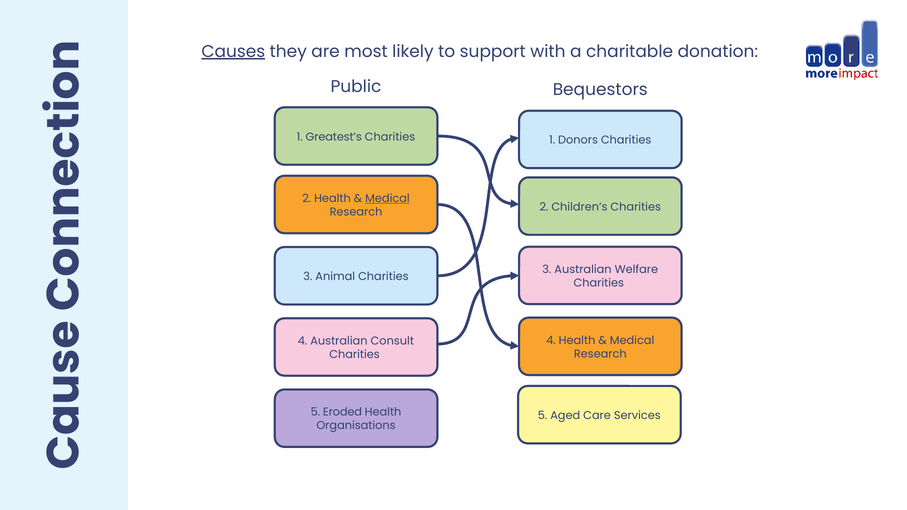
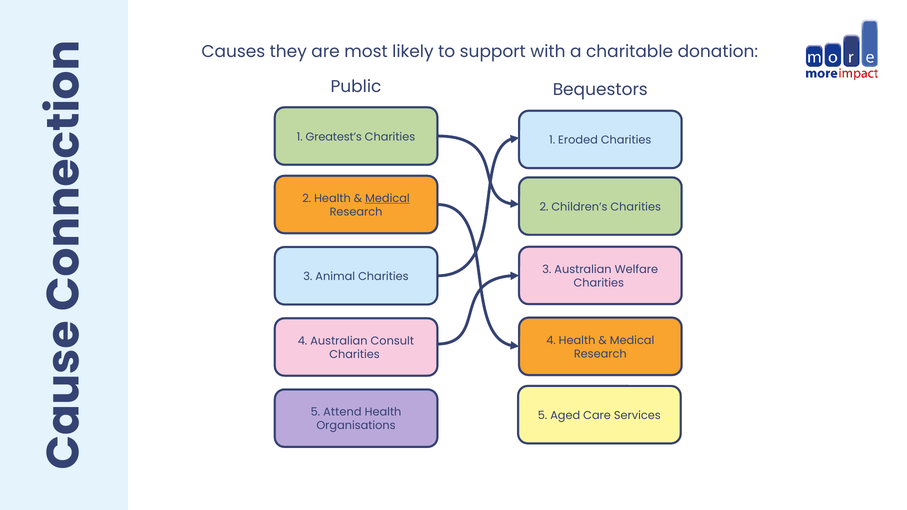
Causes underline: present -> none
Donors: Donors -> Eroded
Eroded: Eroded -> Attend
